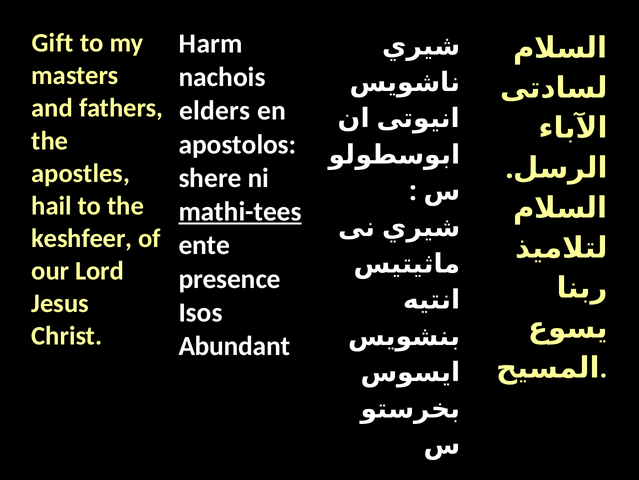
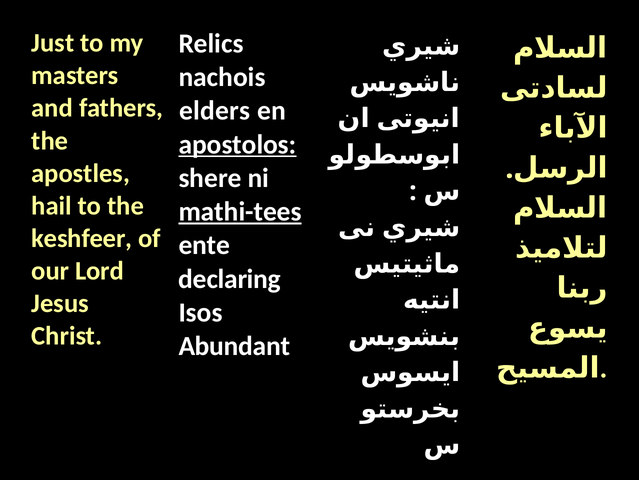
Gift: Gift -> Just
Harm: Harm -> Relics
apostolos underline: none -> present
presence: presence -> declaring
